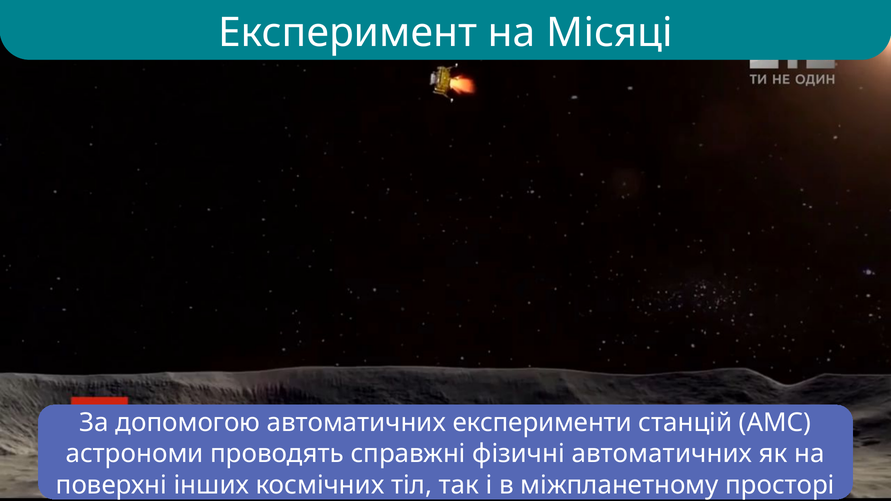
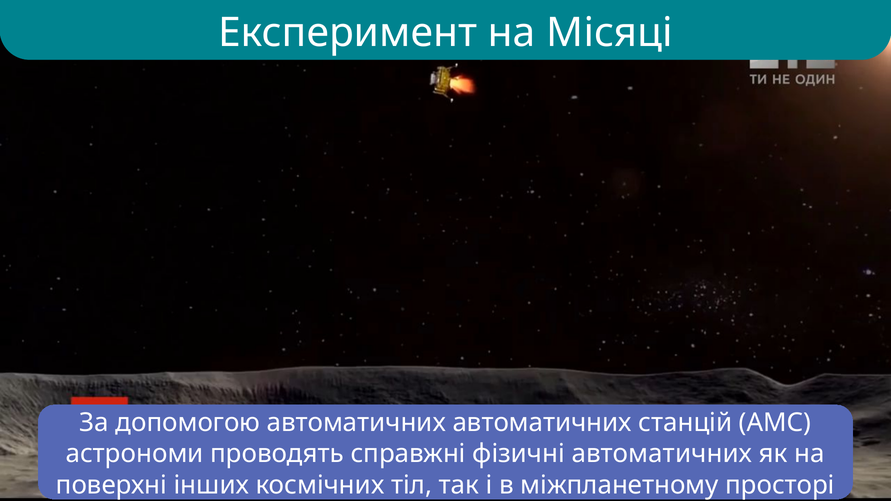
автоматичних експерименти: експерименти -> автоматичних
